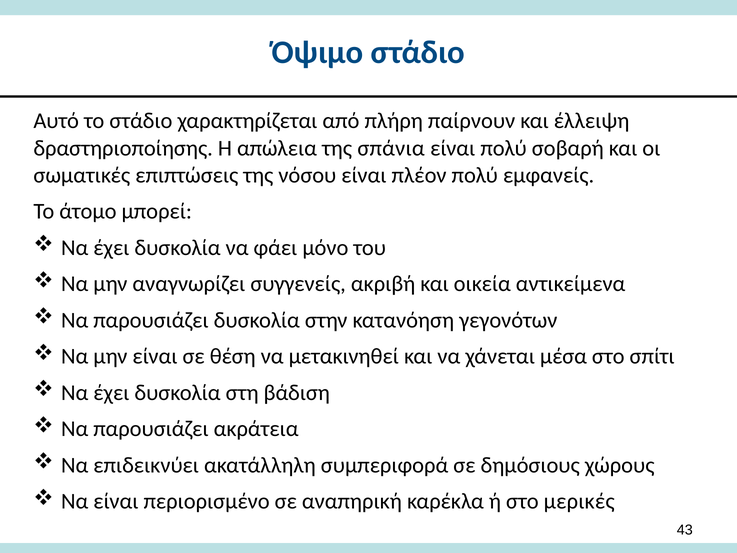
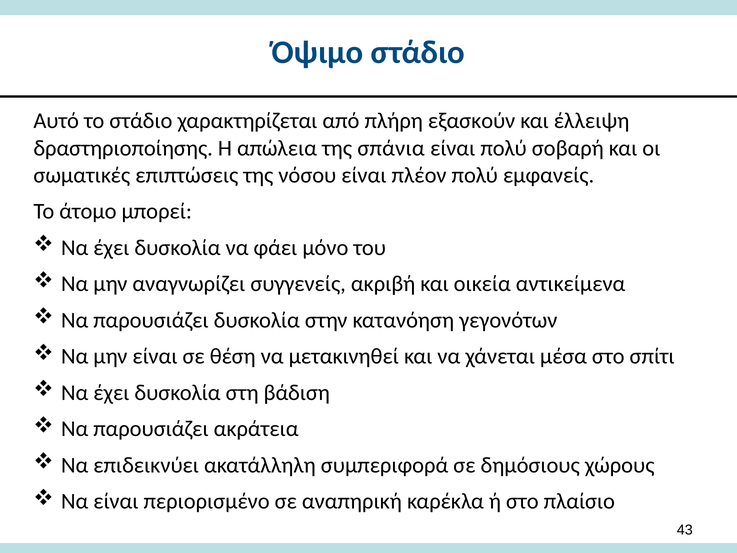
παίρνουν: παίρνουν -> εξασκούν
μερικές: μερικές -> πλαίσιο
